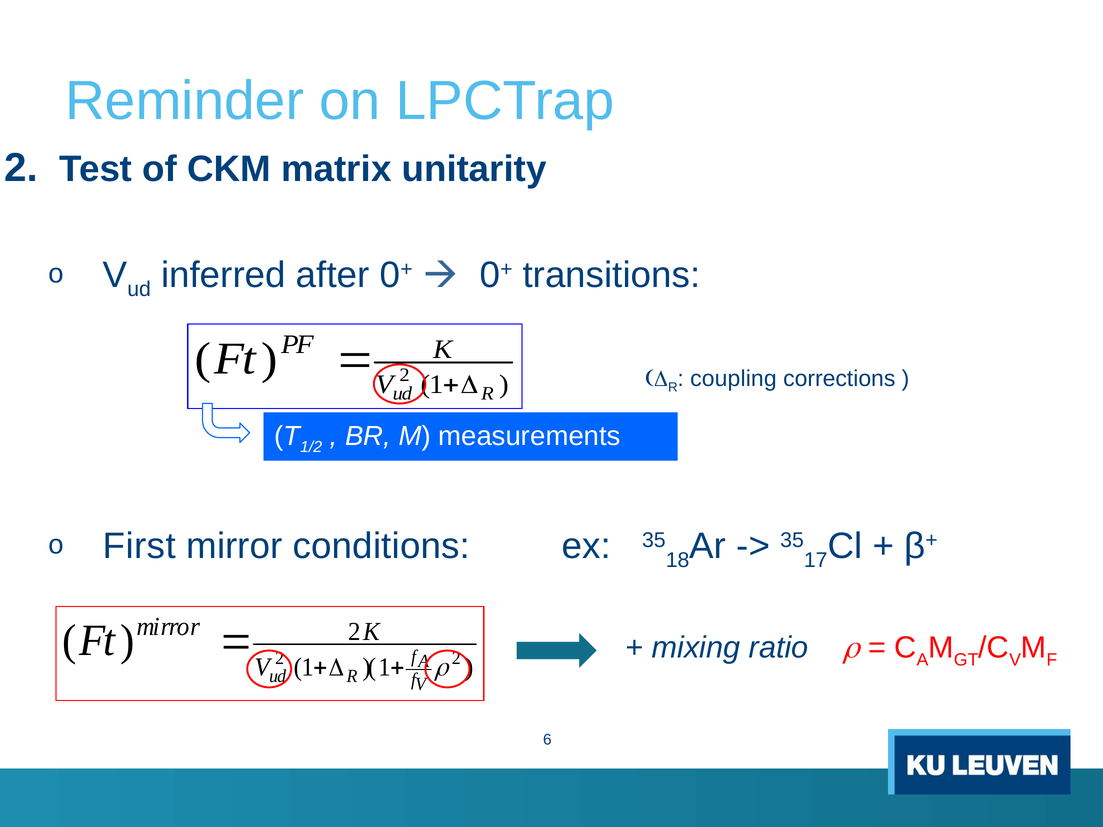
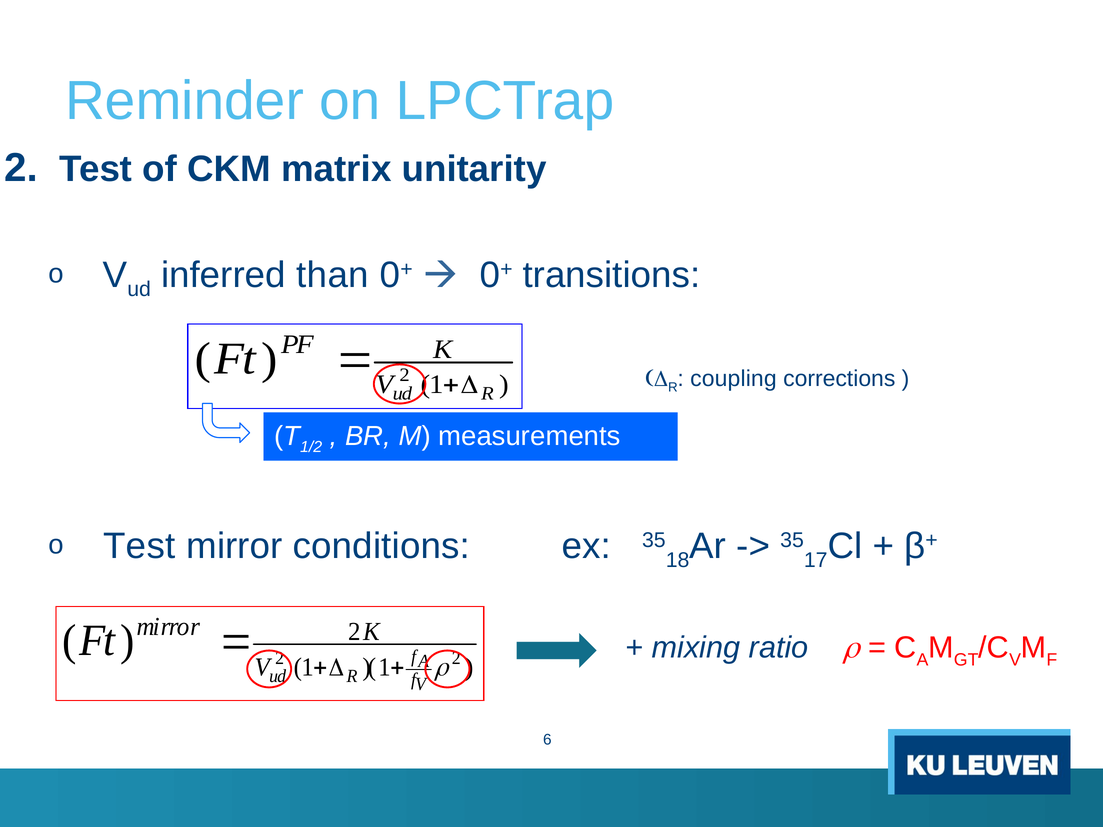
after: after -> than
First at (139, 546): First -> Test
